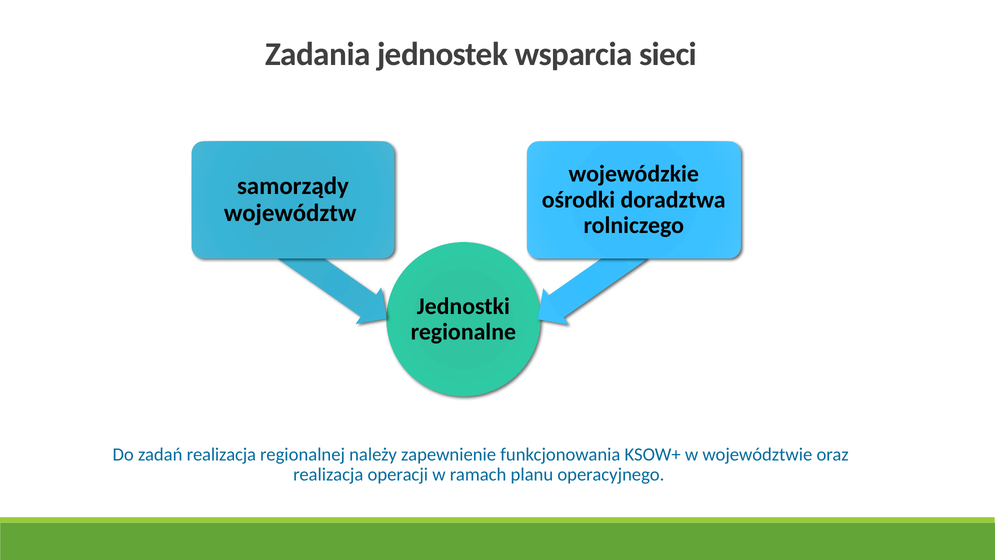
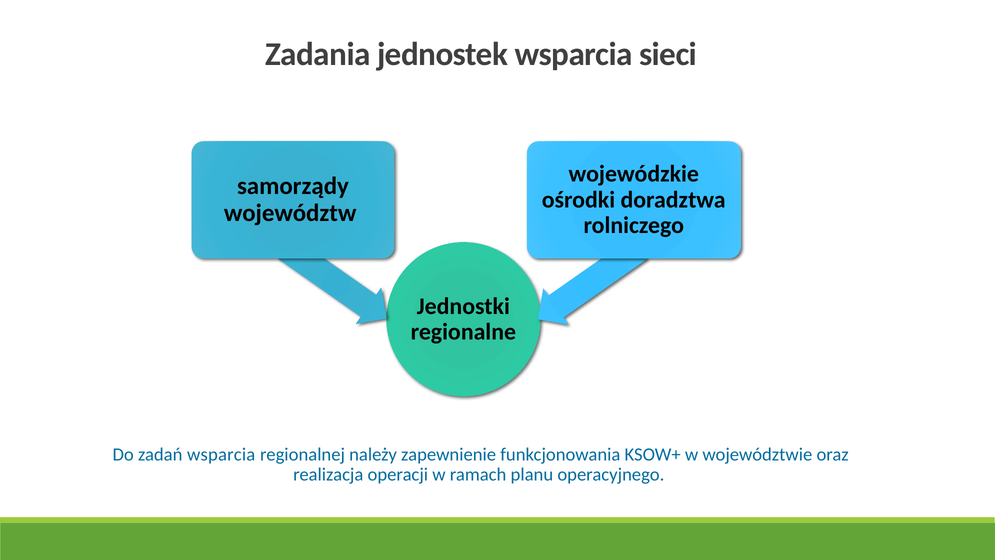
zadań realizacja: realizacja -> wsparcia
